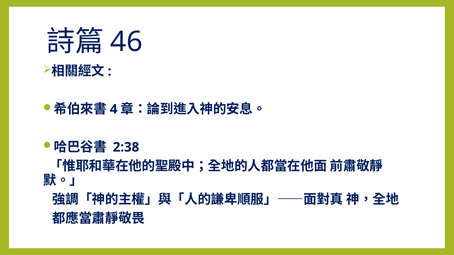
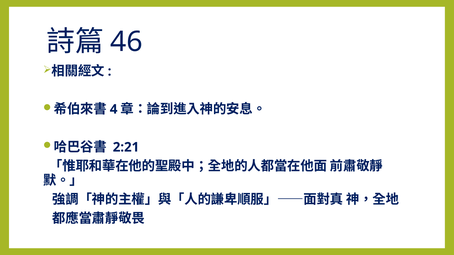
2:38: 2:38 -> 2:21
